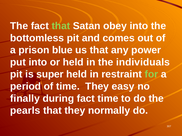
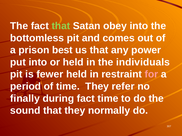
blue: blue -> best
super: super -> fewer
for colour: light green -> pink
easy: easy -> refer
pearls: pearls -> sound
